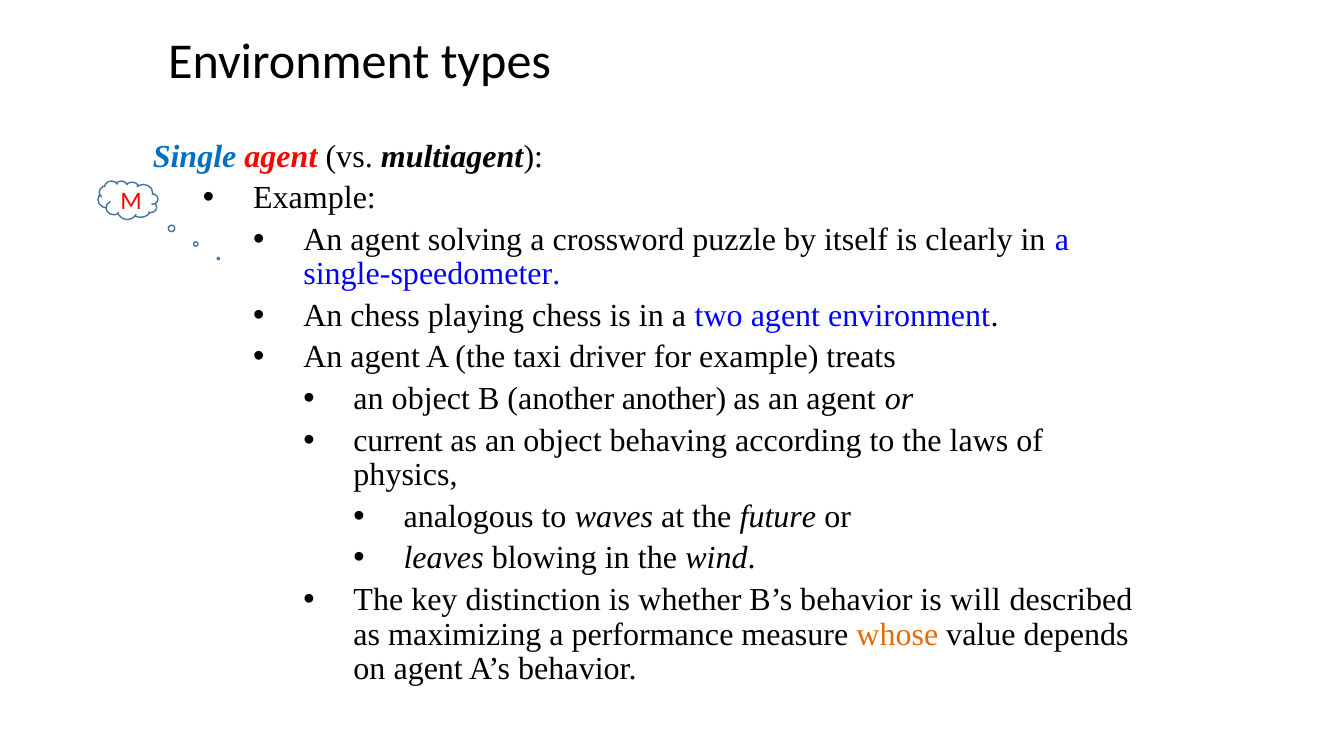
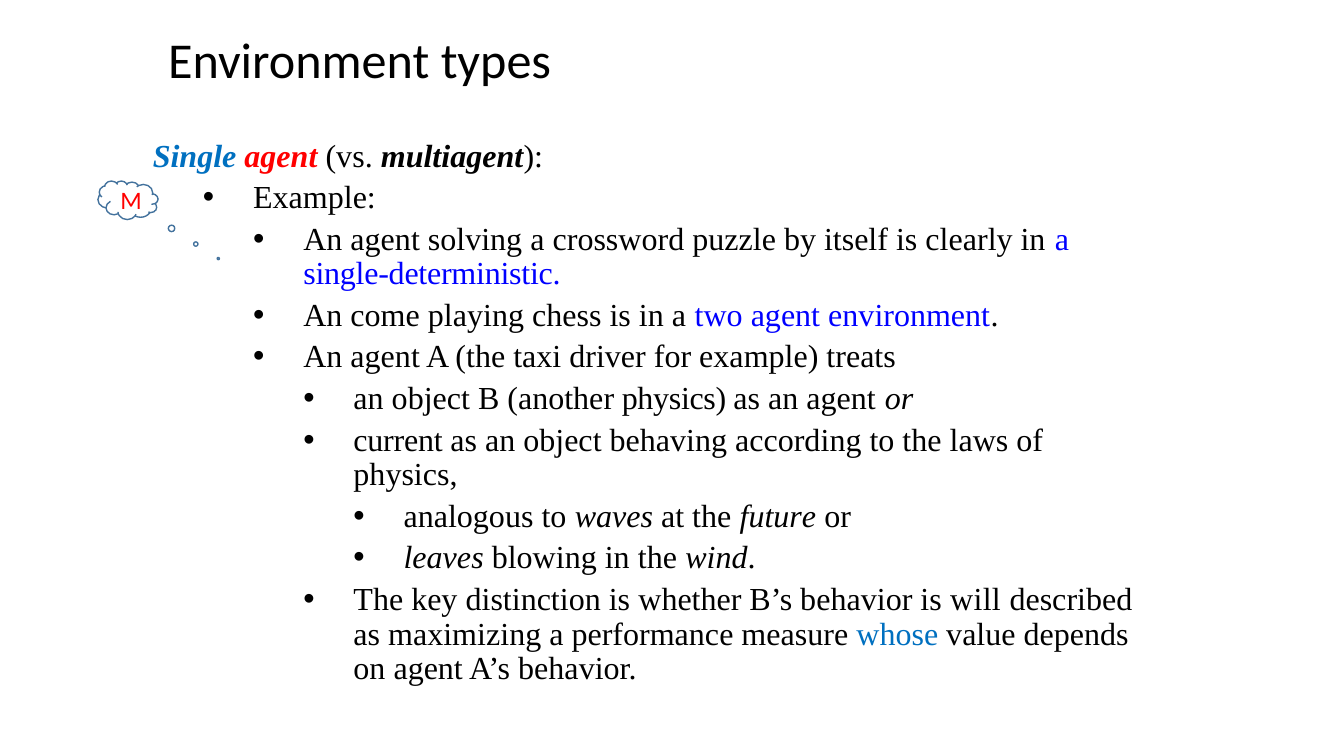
single-speedometer: single-speedometer -> single-deterministic
An chess: chess -> come
another another: another -> physics
whose colour: orange -> blue
